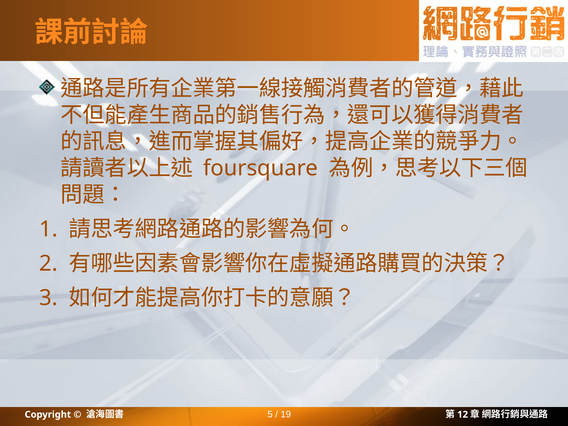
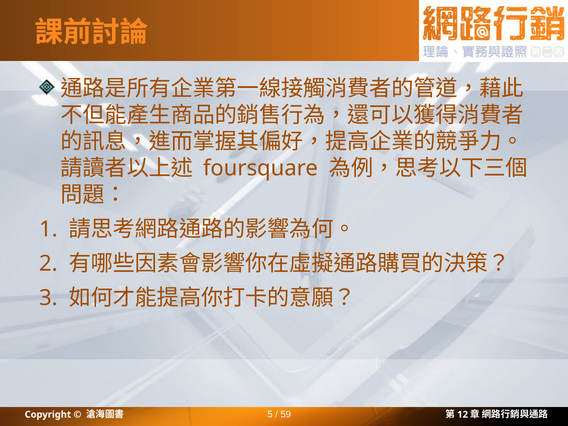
19: 19 -> 59
